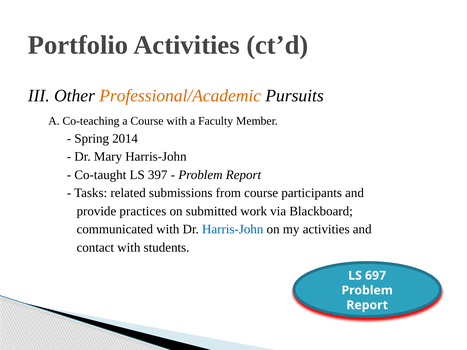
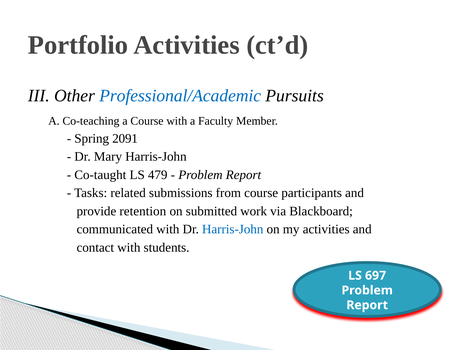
Professional/Academic colour: orange -> blue
2014: 2014 -> 2091
397: 397 -> 479
practices: practices -> retention
